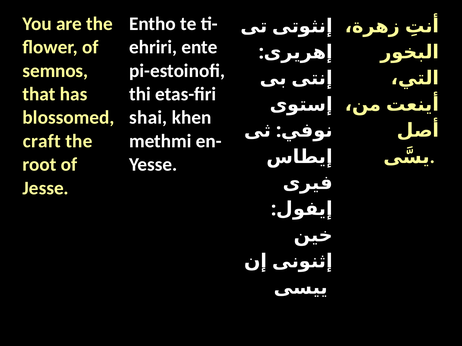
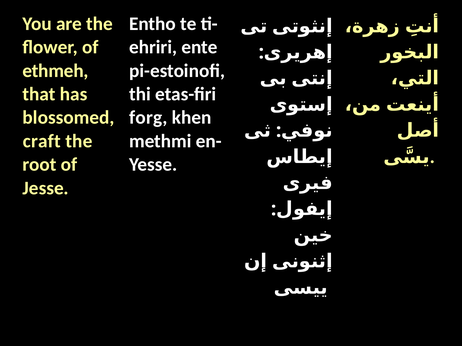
semnos: semnos -> ethmeh
shai: shai -> forg
